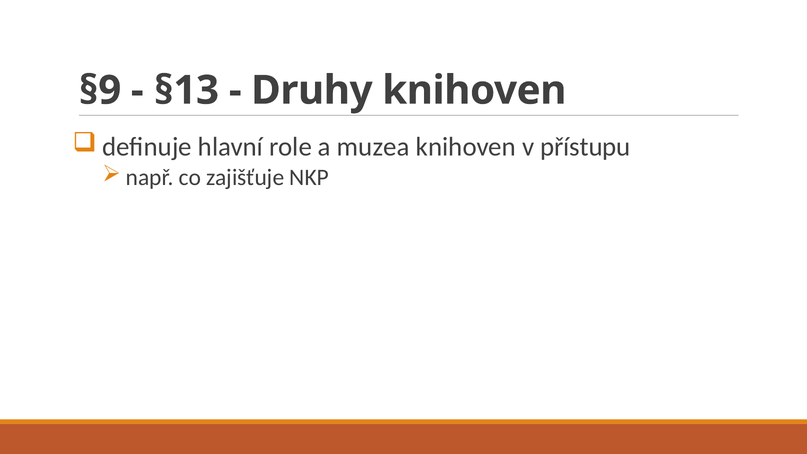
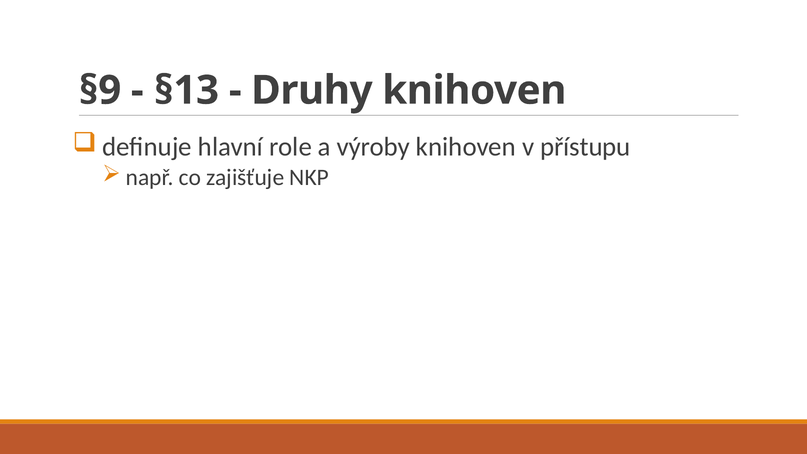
muzea: muzea -> výroby
